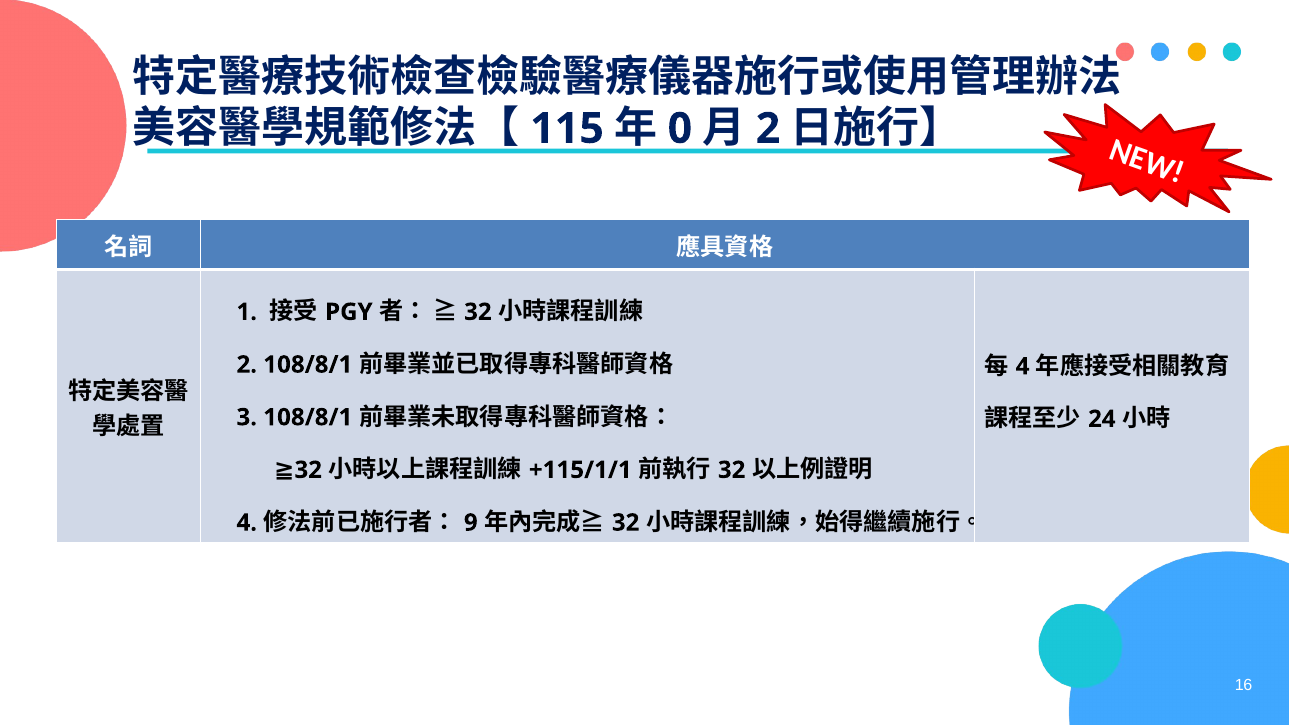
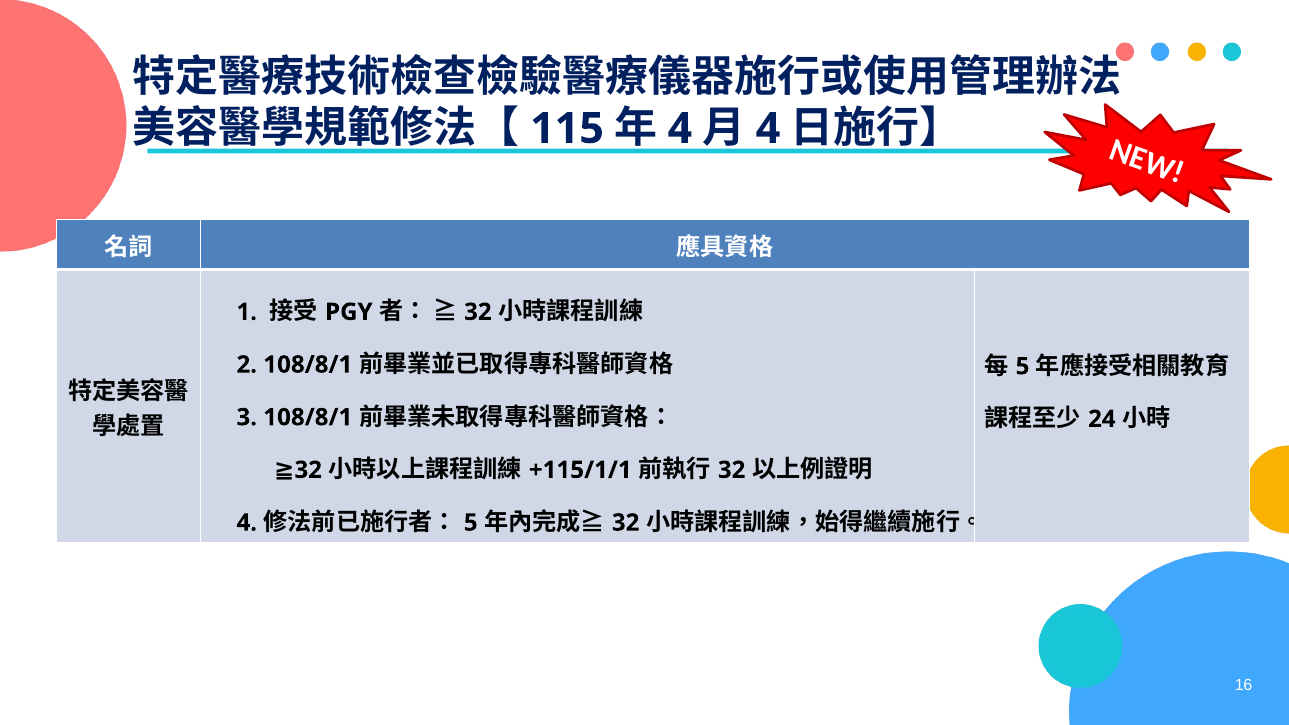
0 at (680, 129): 0 -> 4
2 at (768, 129): 2 -> 4
4 at (1023, 366): 4 -> 5
9 at (471, 523): 9 -> 5
